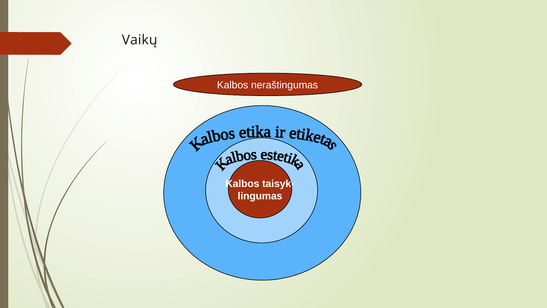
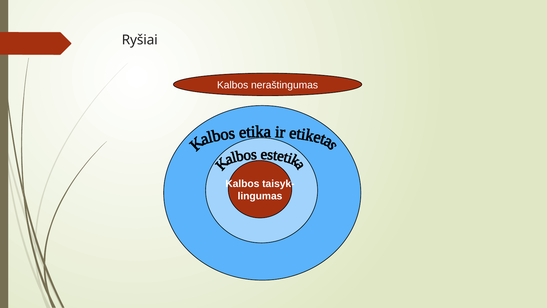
Vaikų: Vaikų -> Ryšiai
